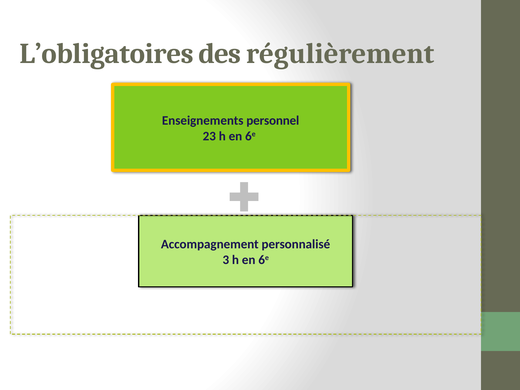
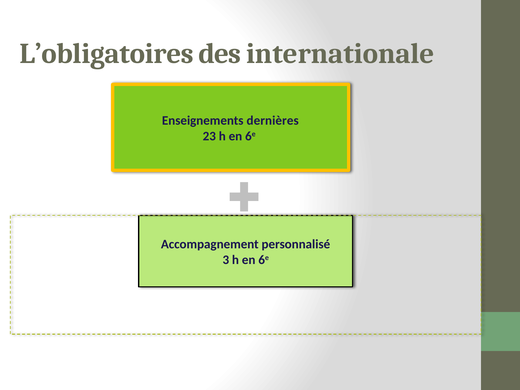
régulièrement: régulièrement -> internationale
personnel: personnel -> dernières
